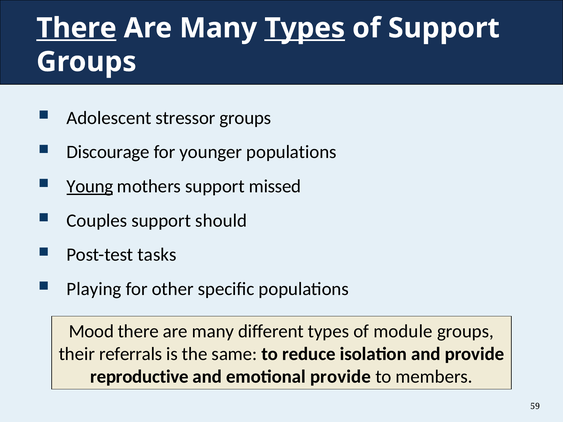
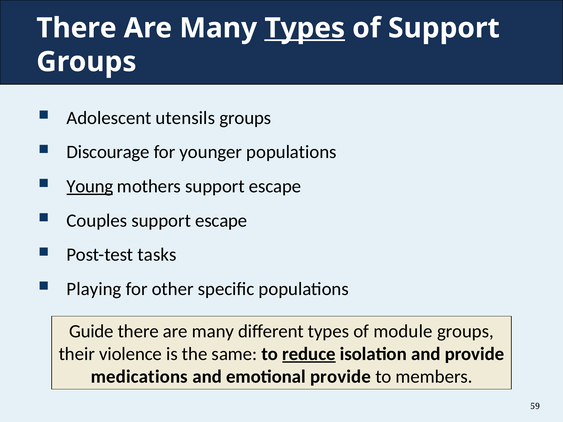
There at (76, 28) underline: present -> none
stressor: stressor -> utensils
mothers support missed: missed -> escape
Couples support should: should -> escape
Mood: Mood -> Guide
referrals: referrals -> violence
reduce underline: none -> present
reproductive: reproductive -> medications
